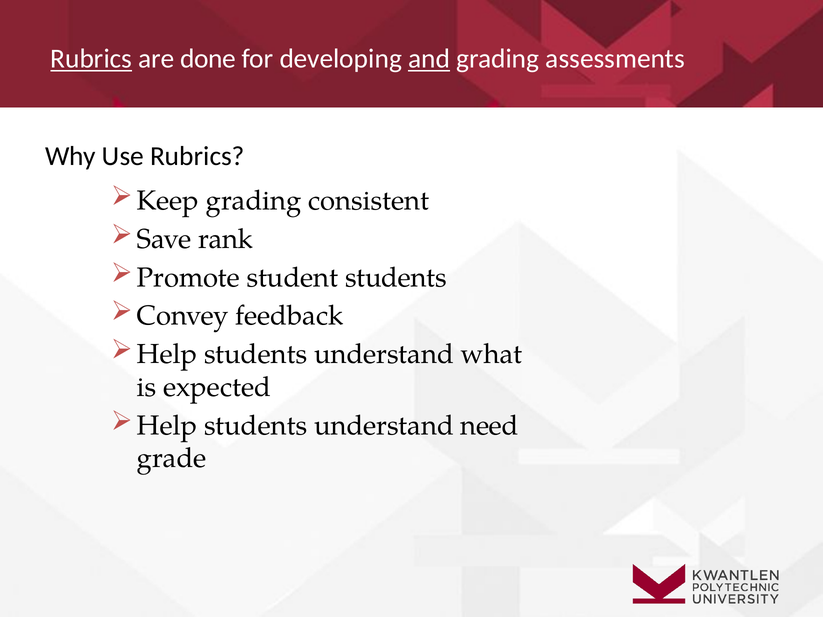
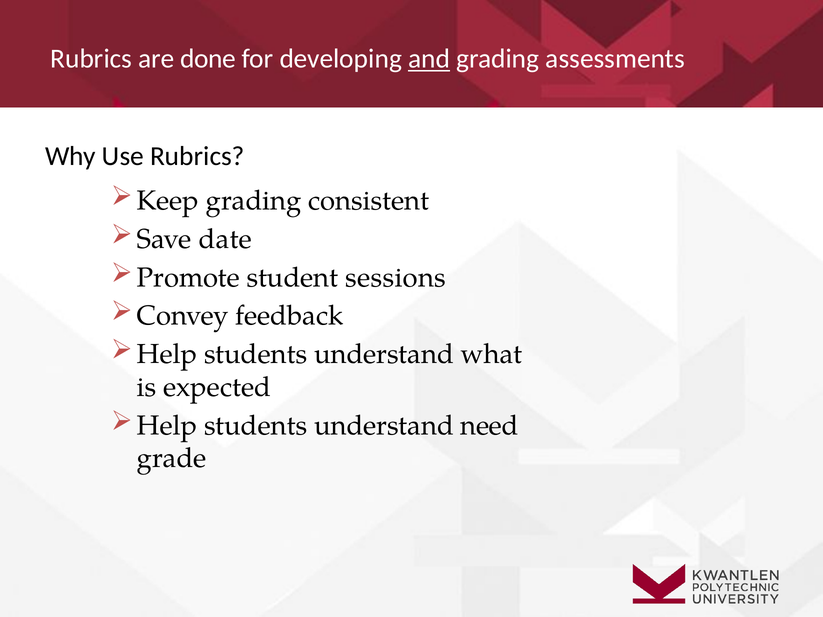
Rubrics at (91, 59) underline: present -> none
rank: rank -> date
student students: students -> sessions
